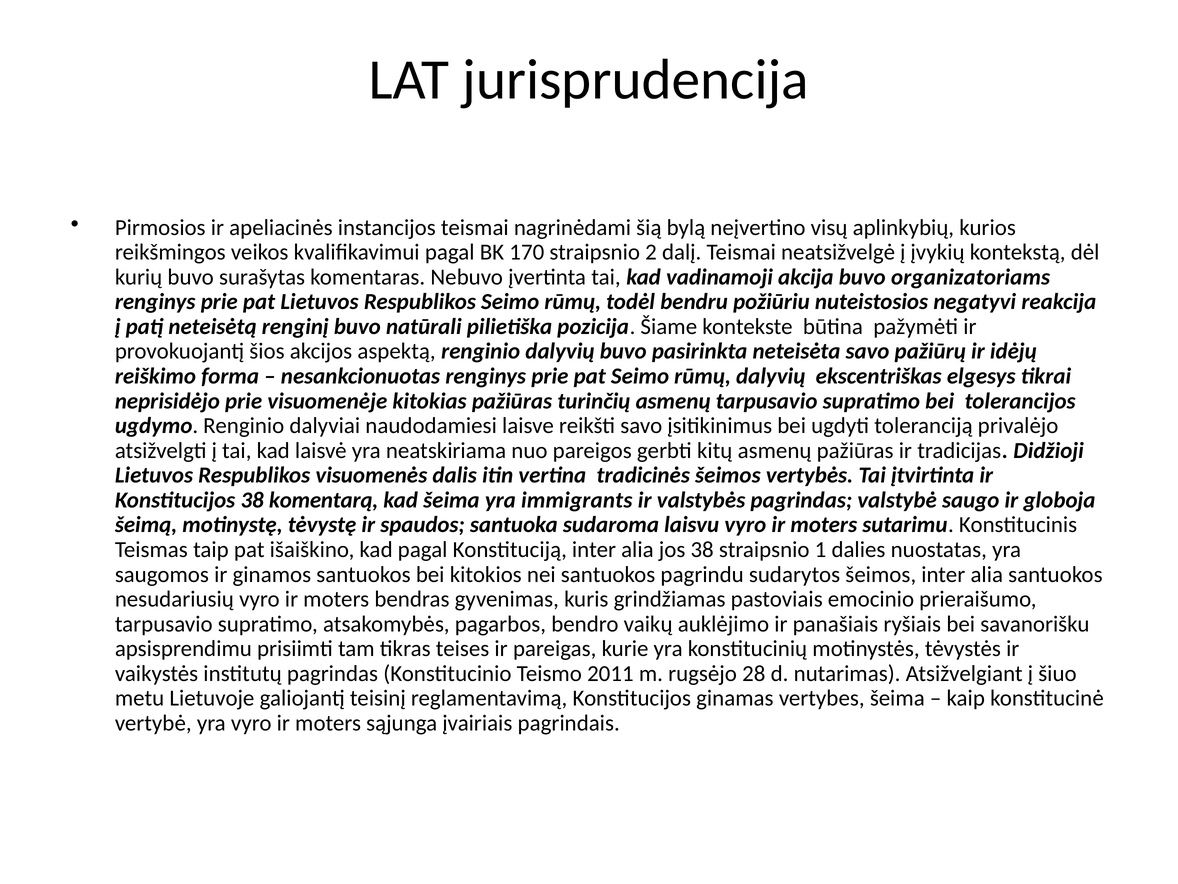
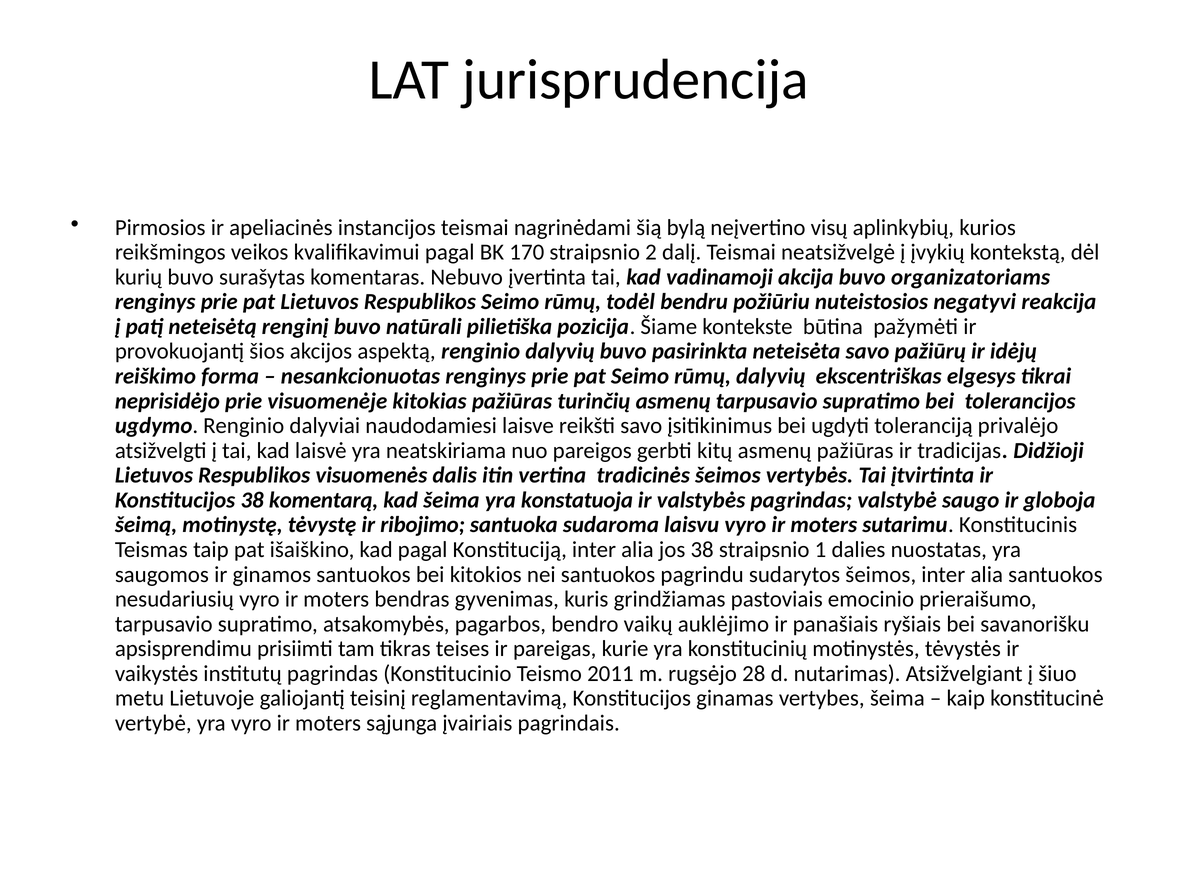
immigrants: immigrants -> konstatuoja
spaudos: spaudos -> ribojimo
